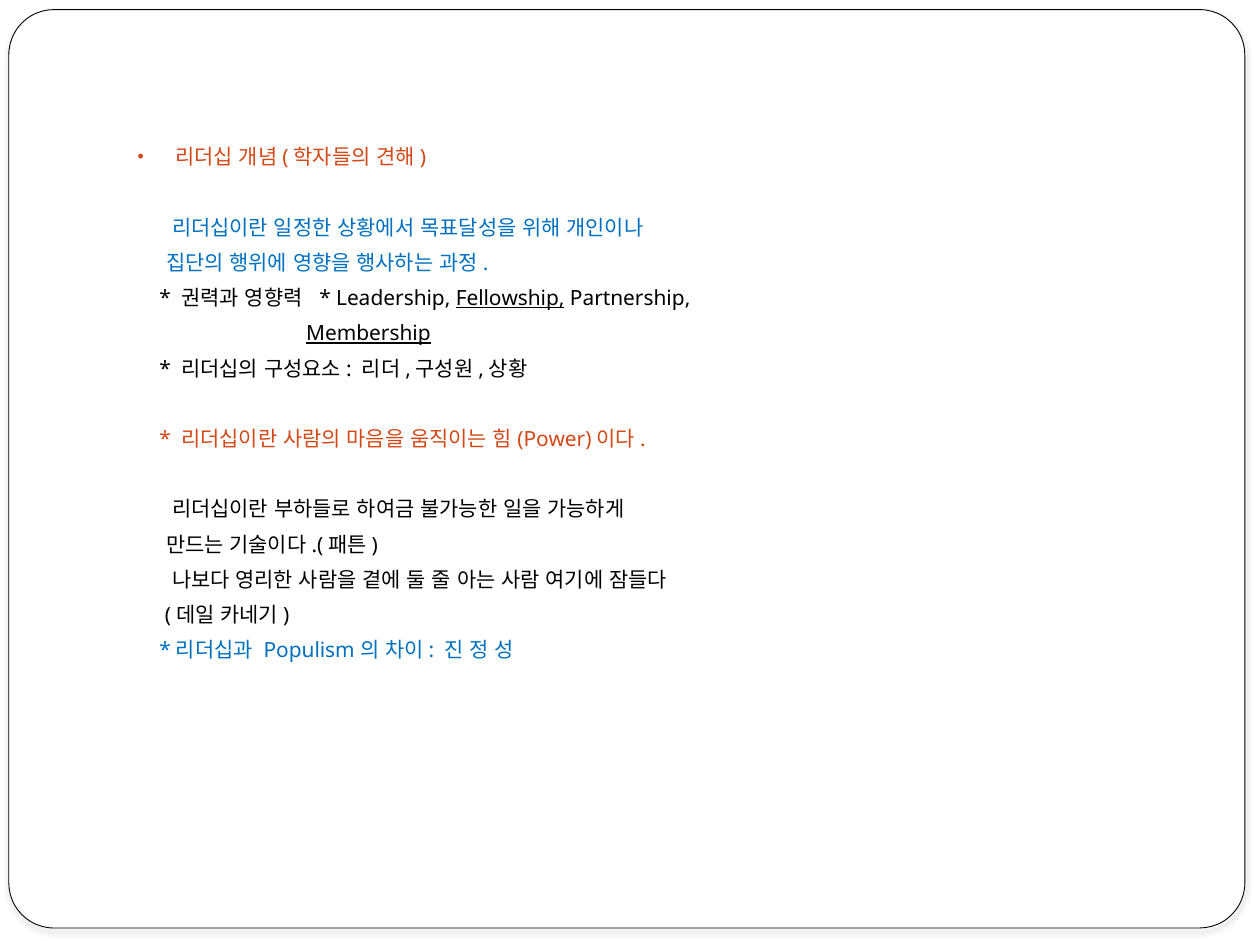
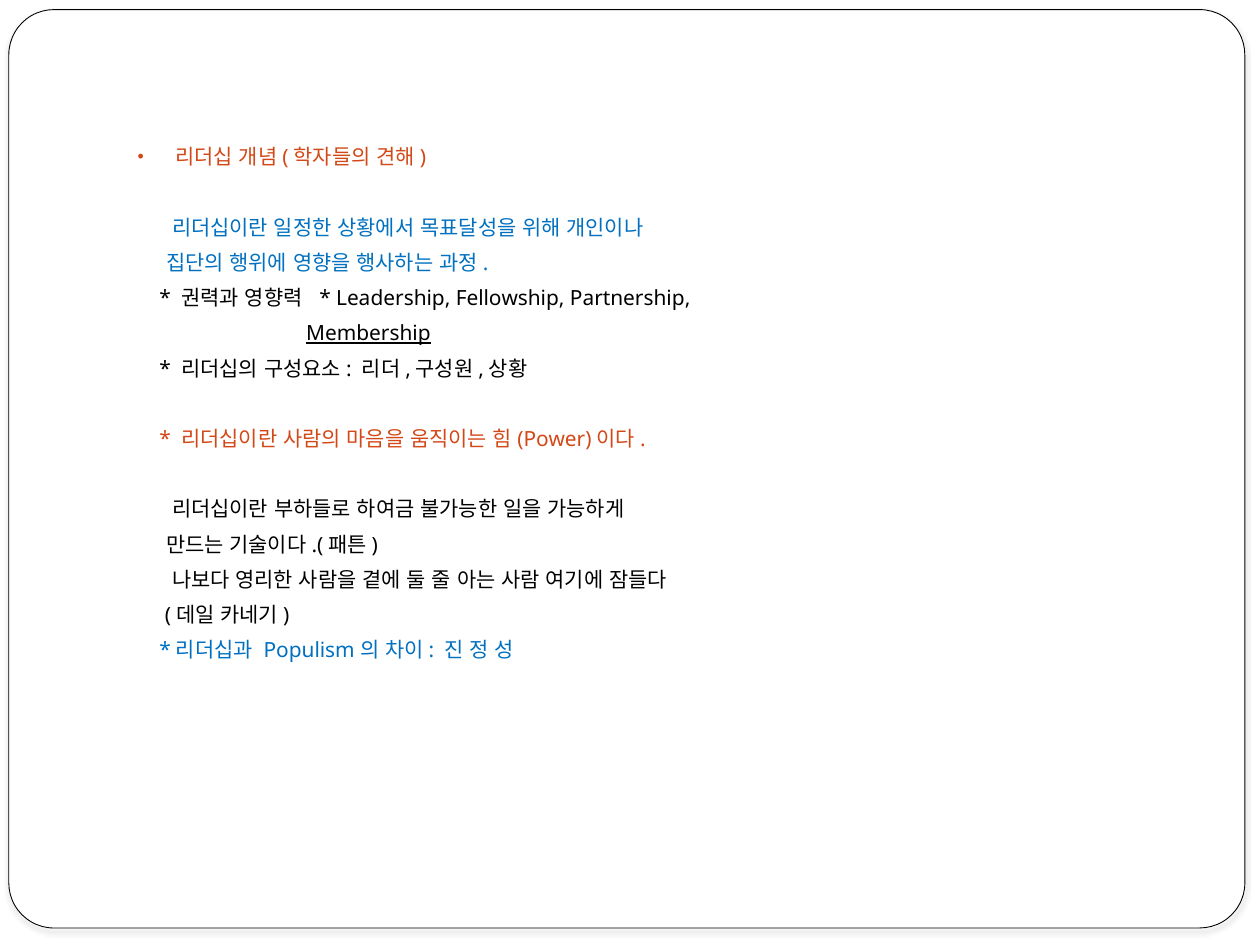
Fellowship underline: present -> none
